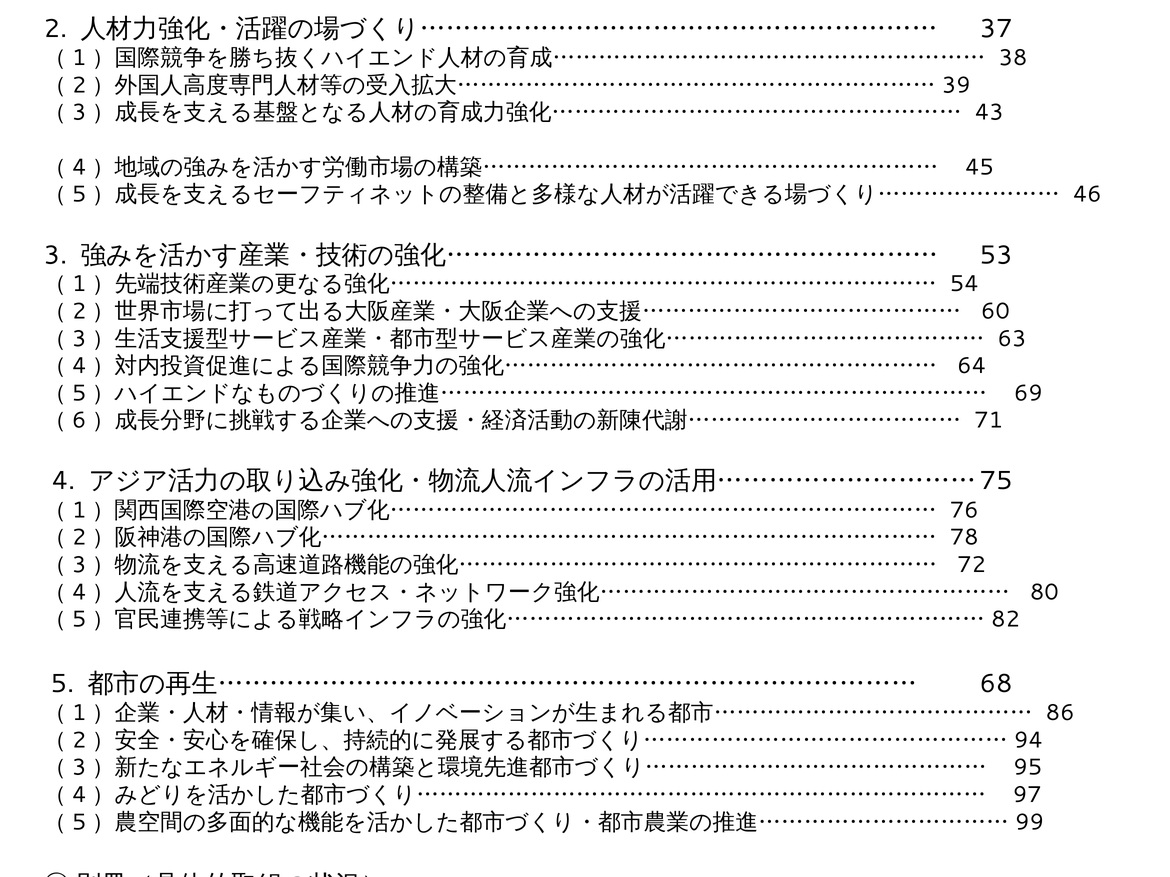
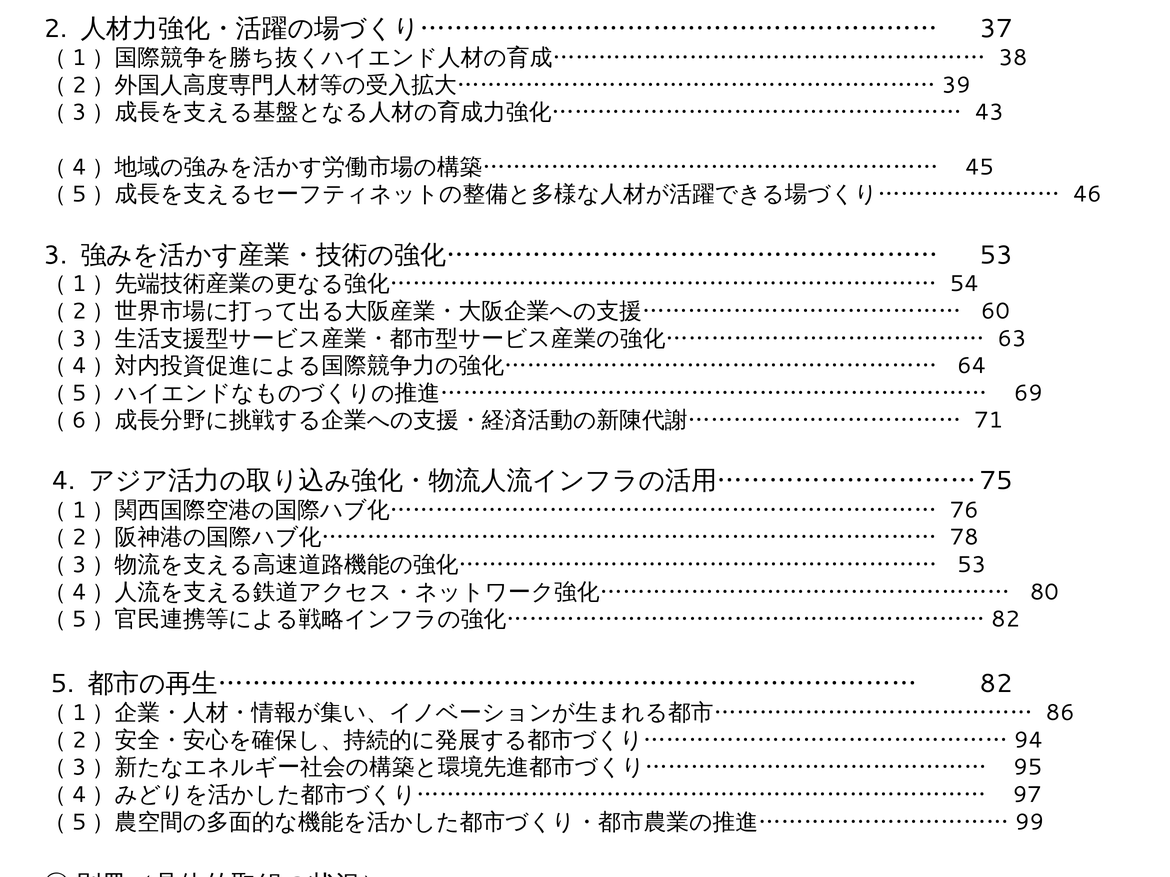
72 at (972, 565): 72 -> 53
68 at (996, 684): 68 -> 82
